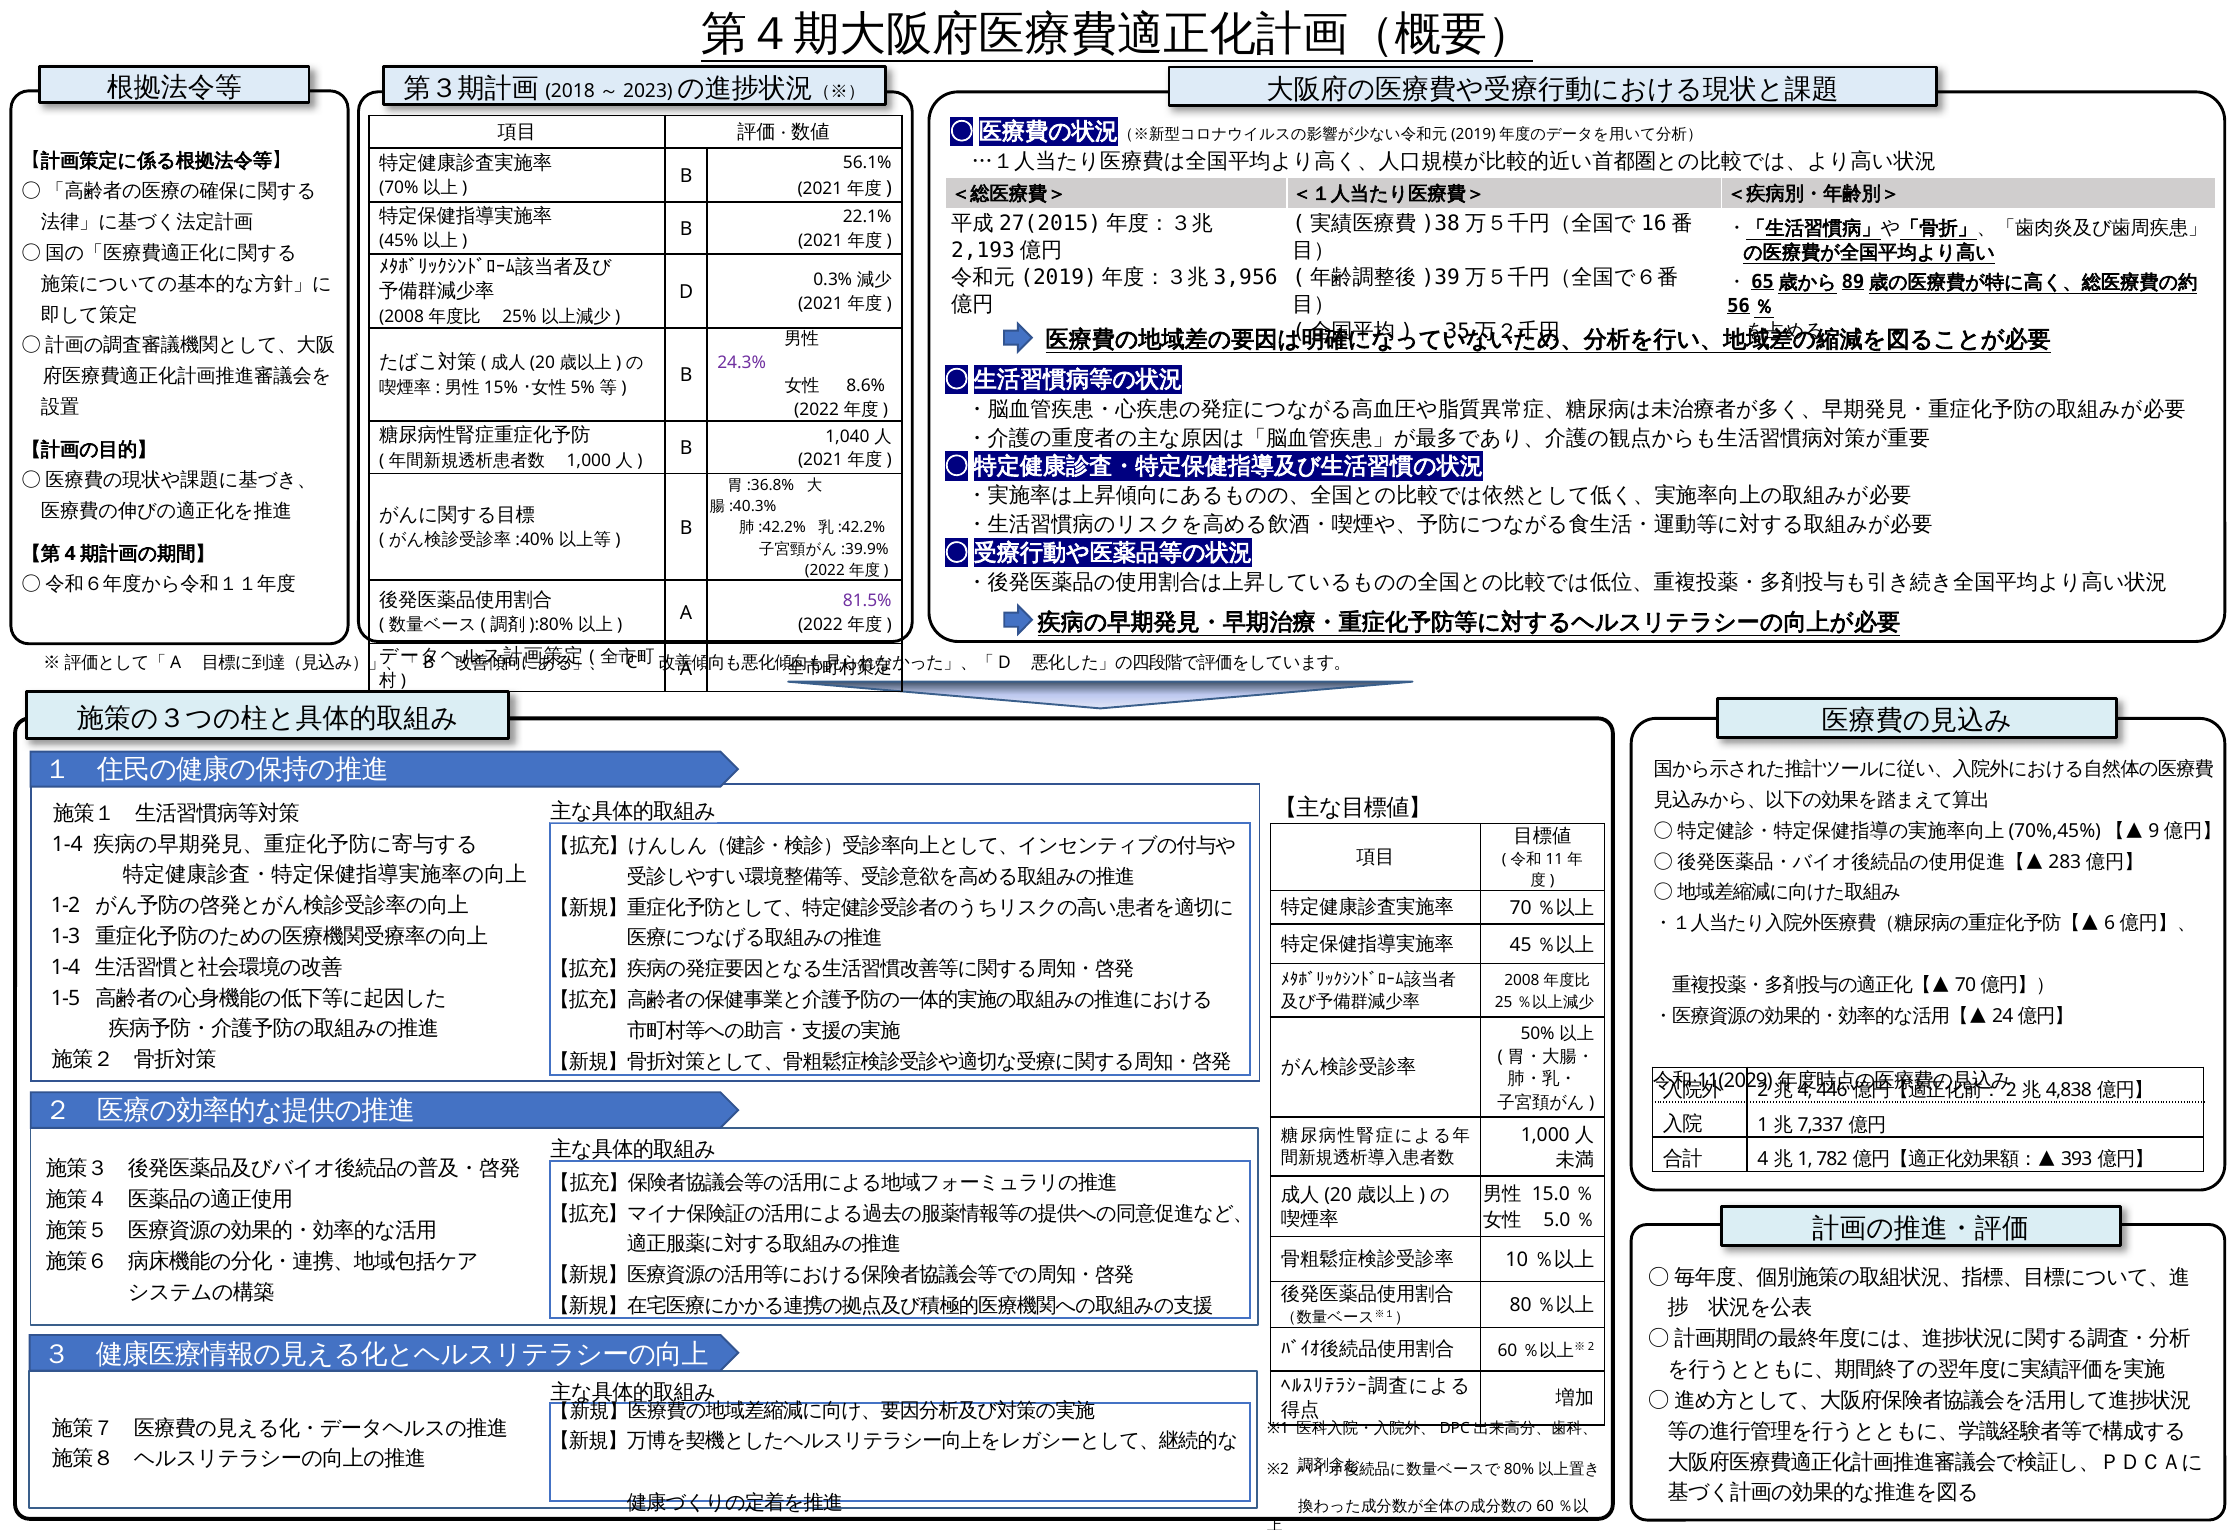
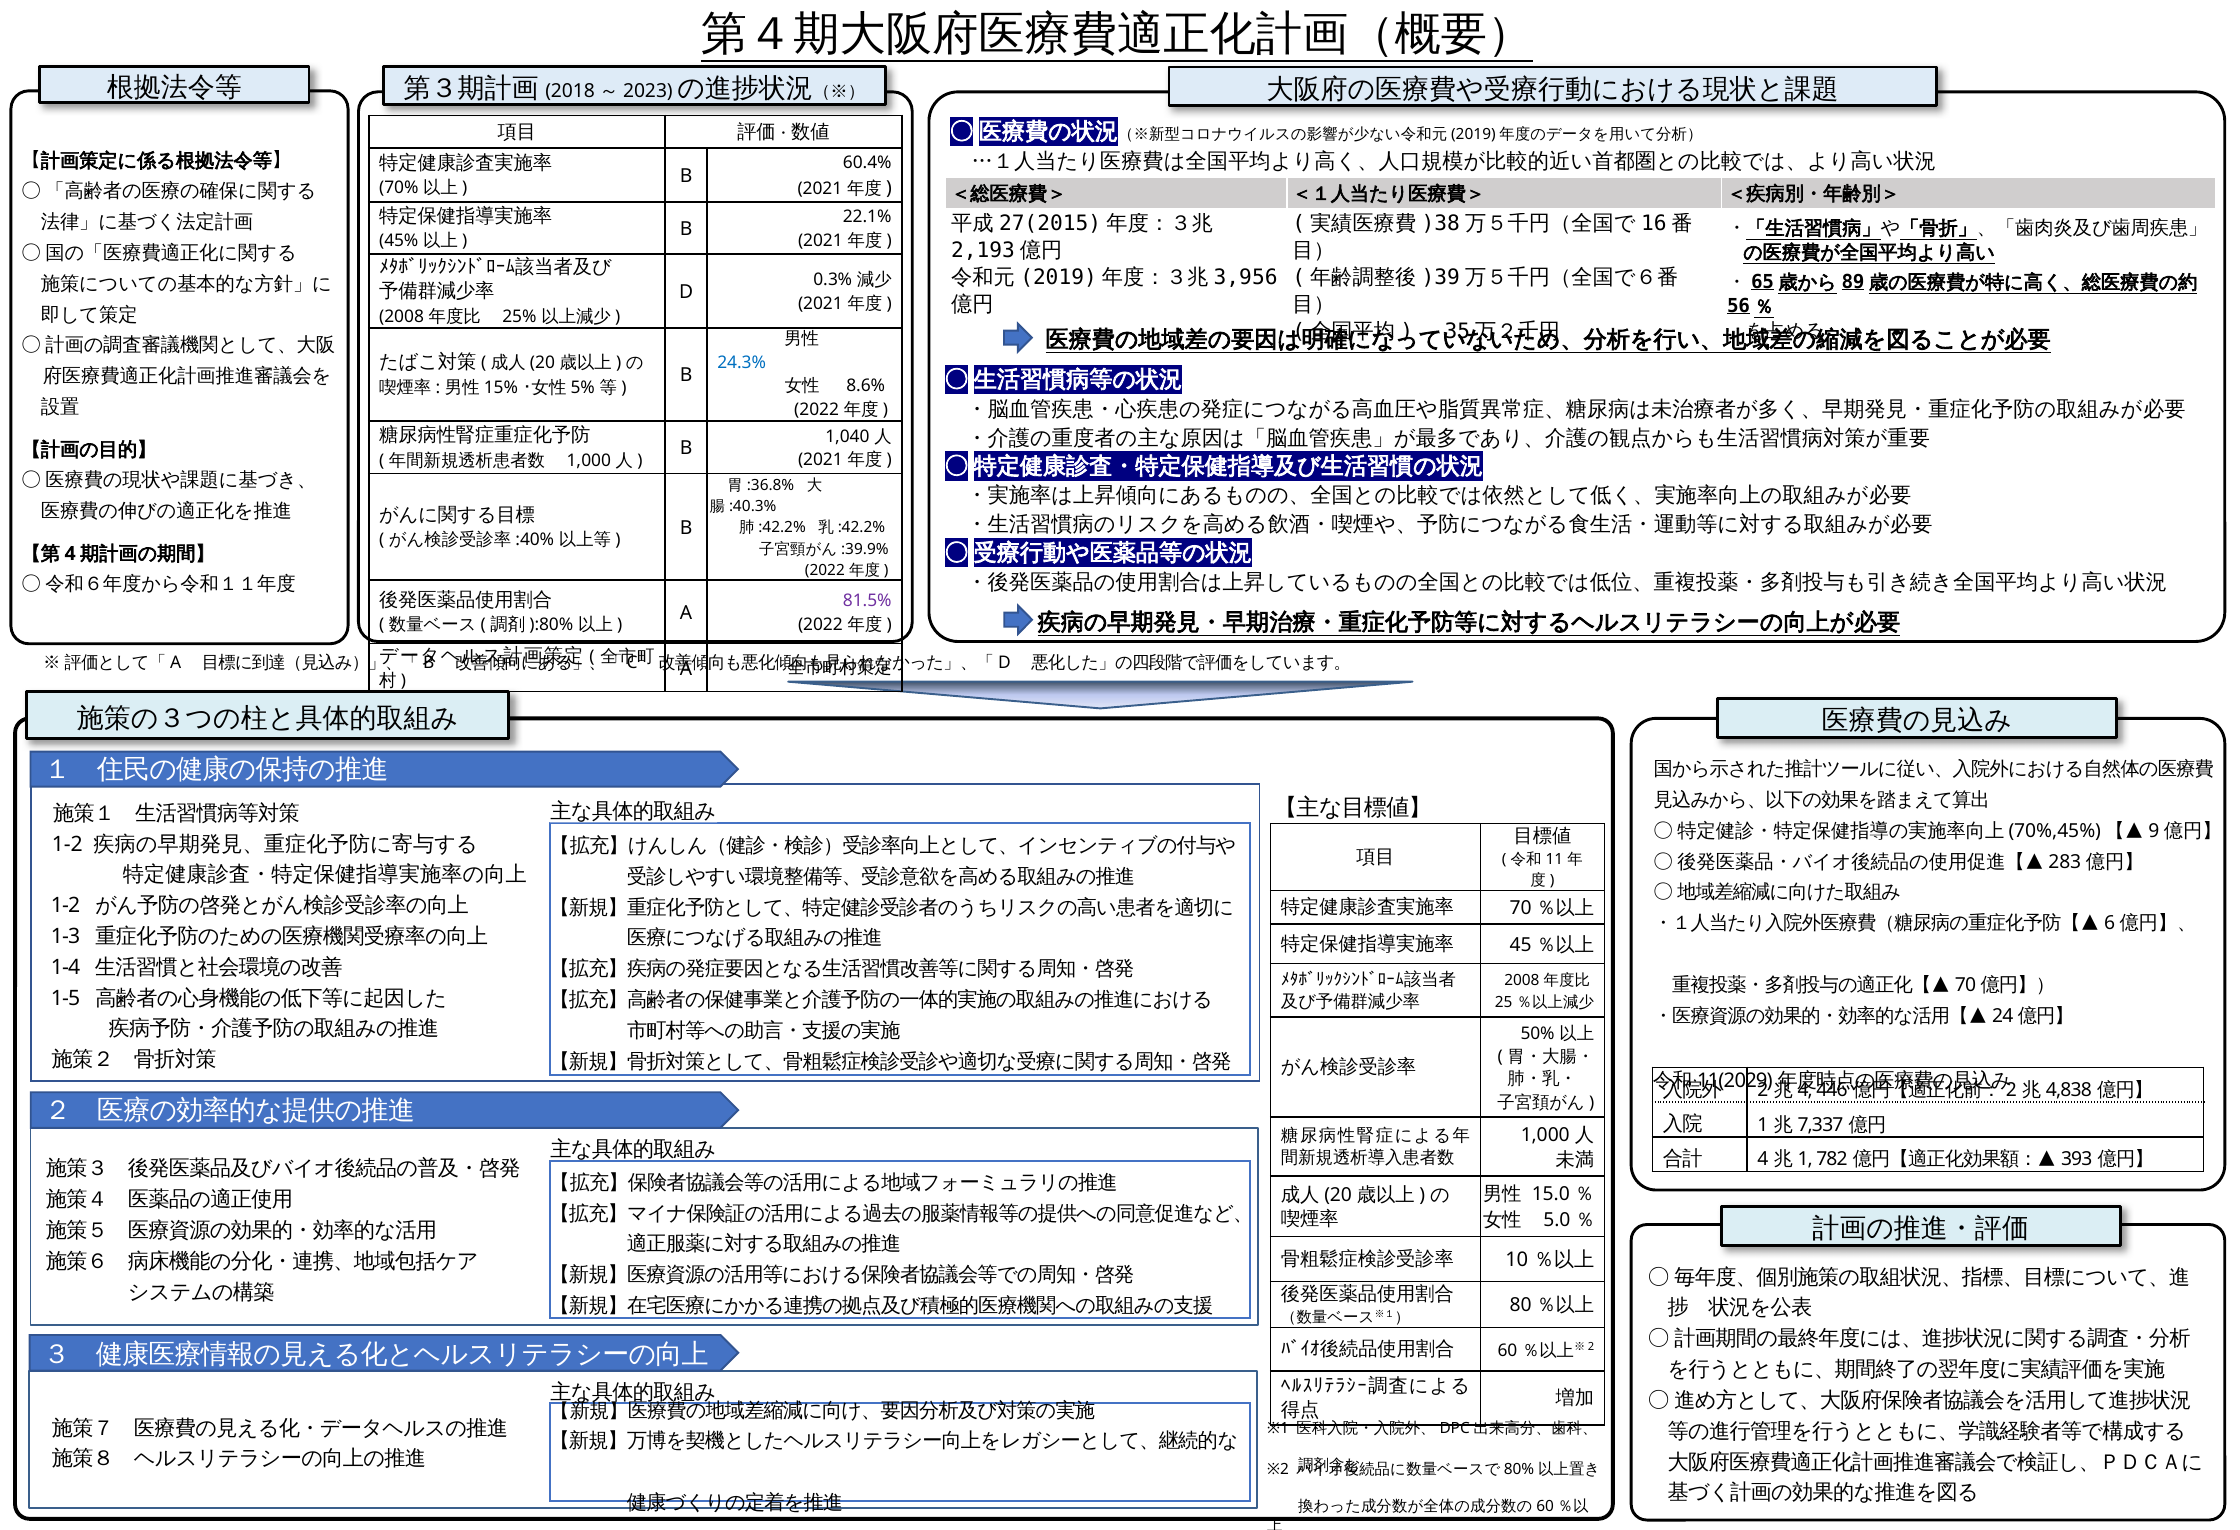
56.1%: 56.1% -> 60.4%
24.3% colour: purple -> blue
1-4 at (67, 844): 1-4 -> 1-2
